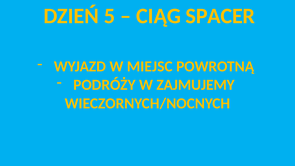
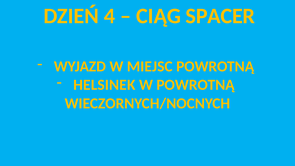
5: 5 -> 4
PODRÓŻY: PODRÓŻY -> HELSINEK
W ZAJMUJEMY: ZAJMUJEMY -> POWROTNĄ
